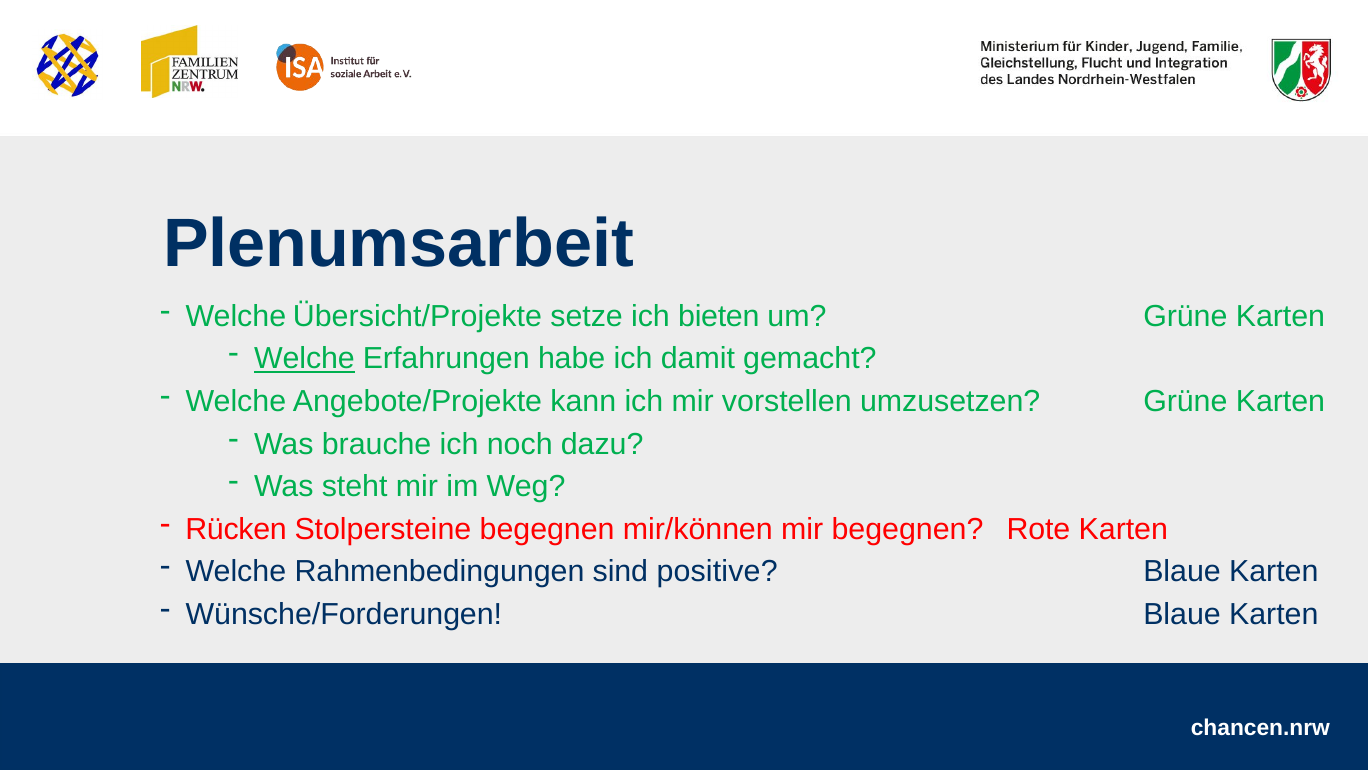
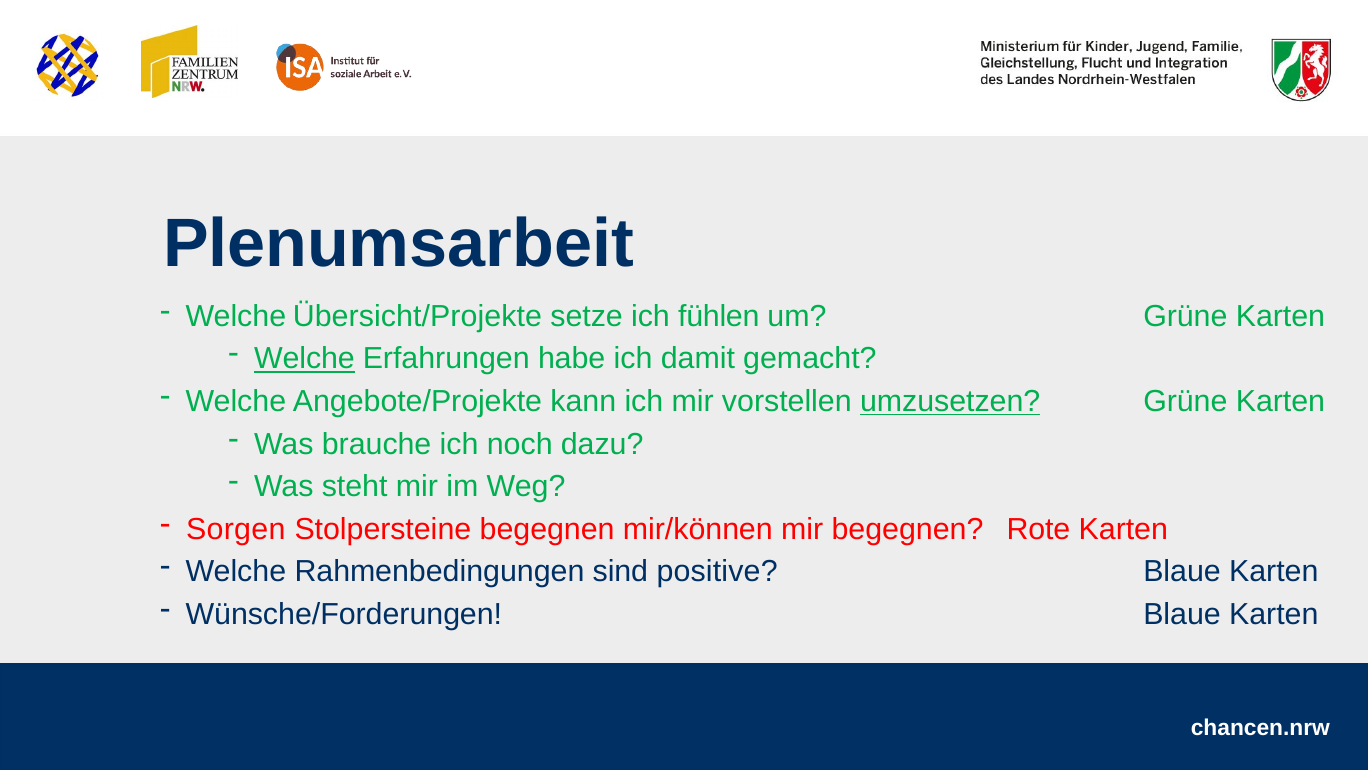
bieten: bieten -> fühlen
umzusetzen underline: none -> present
Rücken: Rücken -> Sorgen
